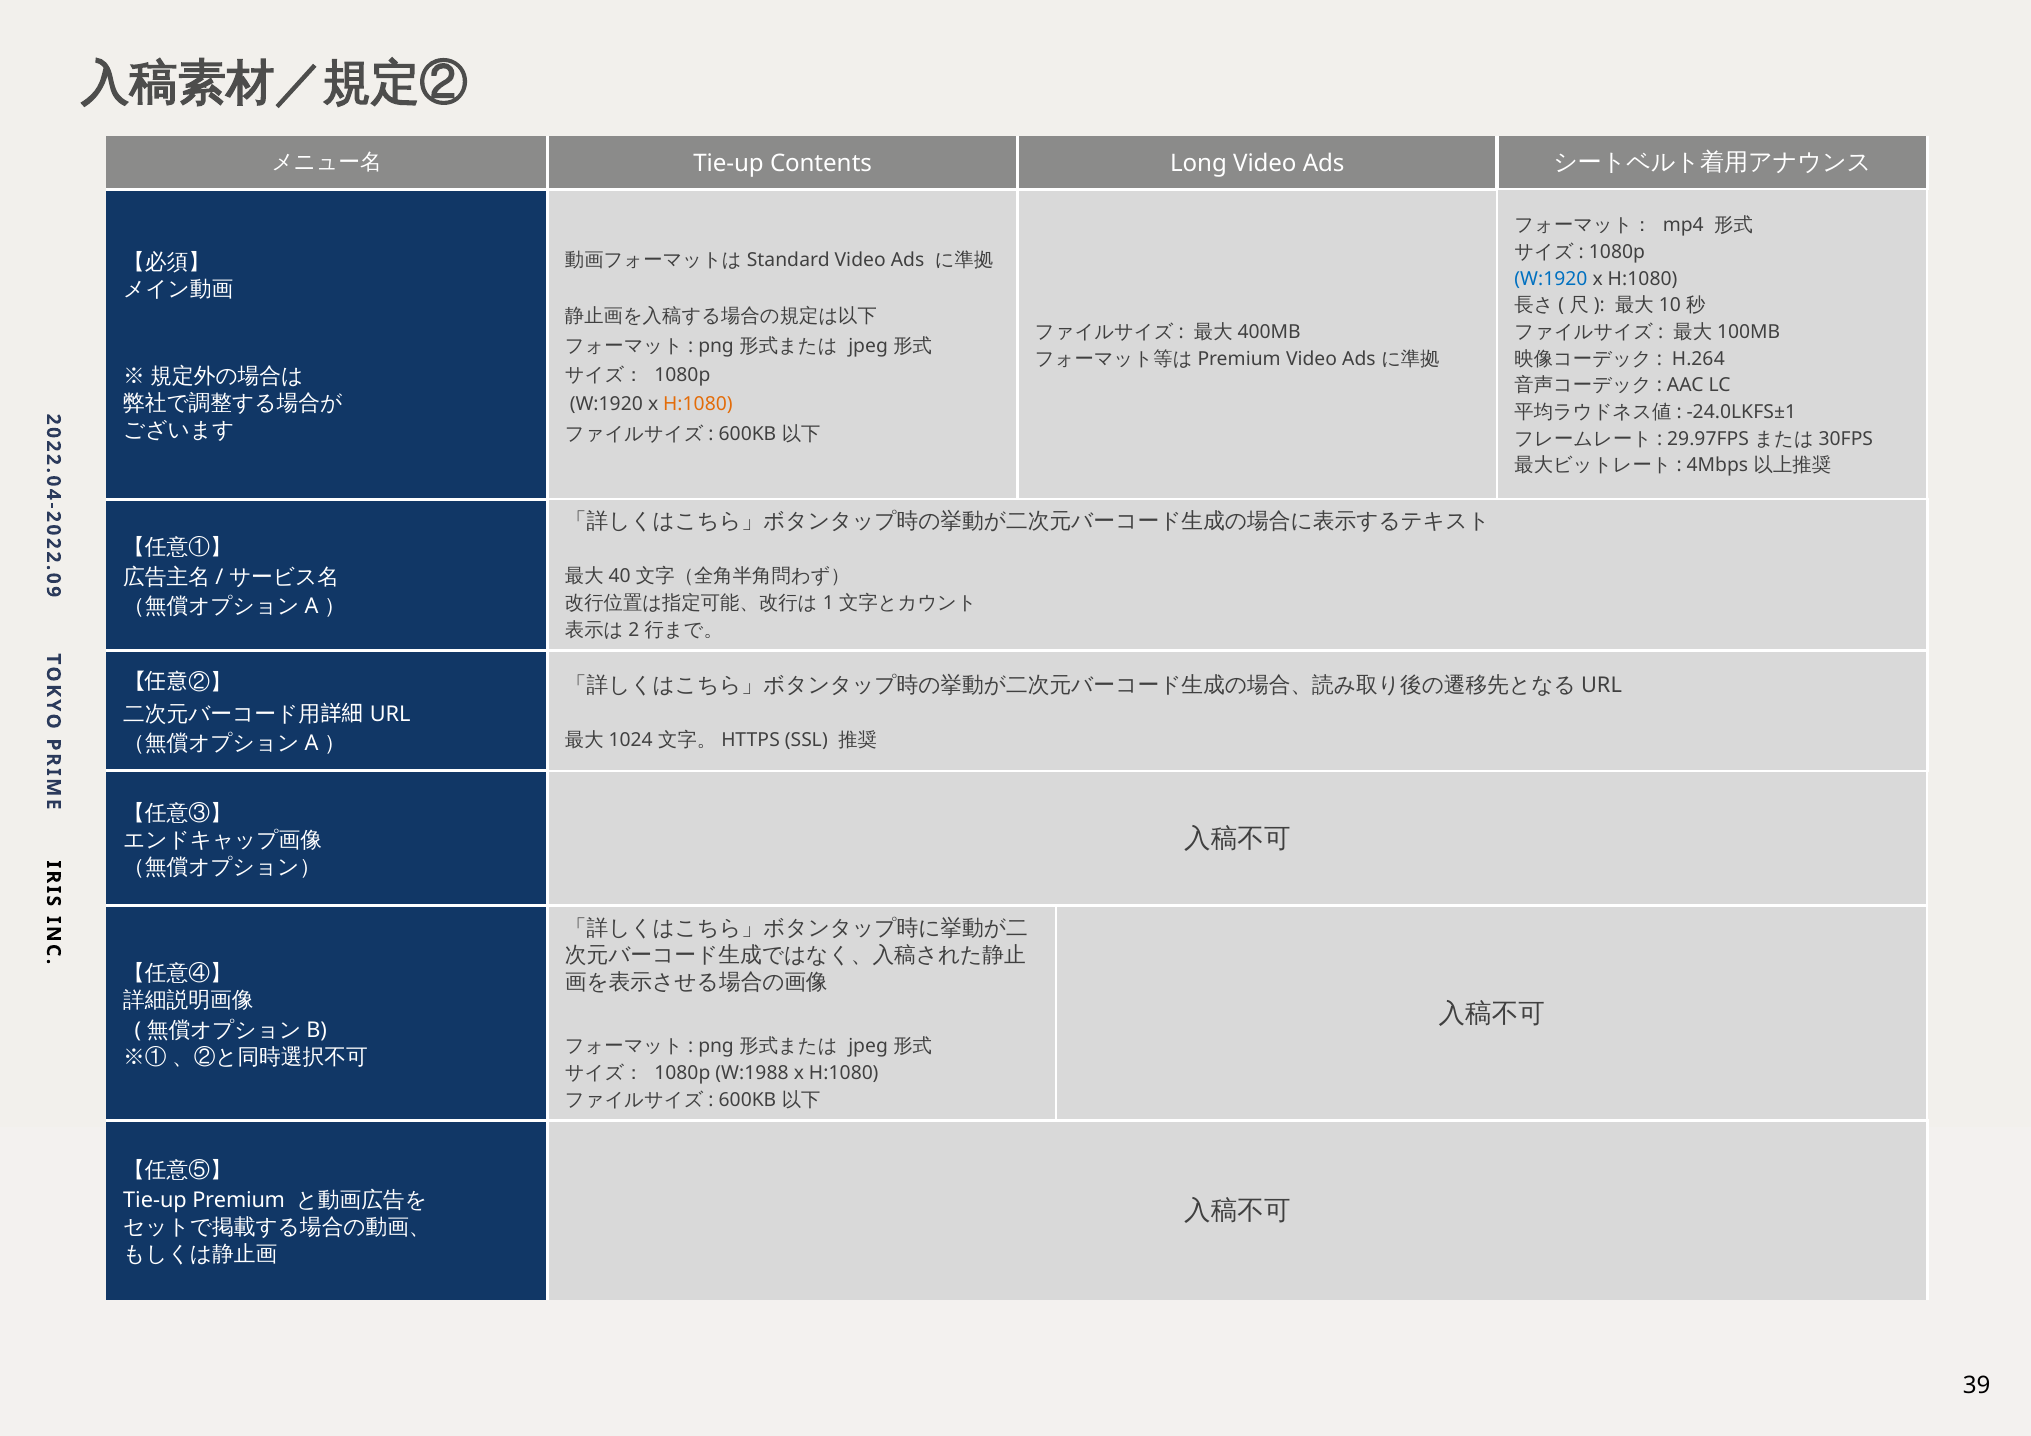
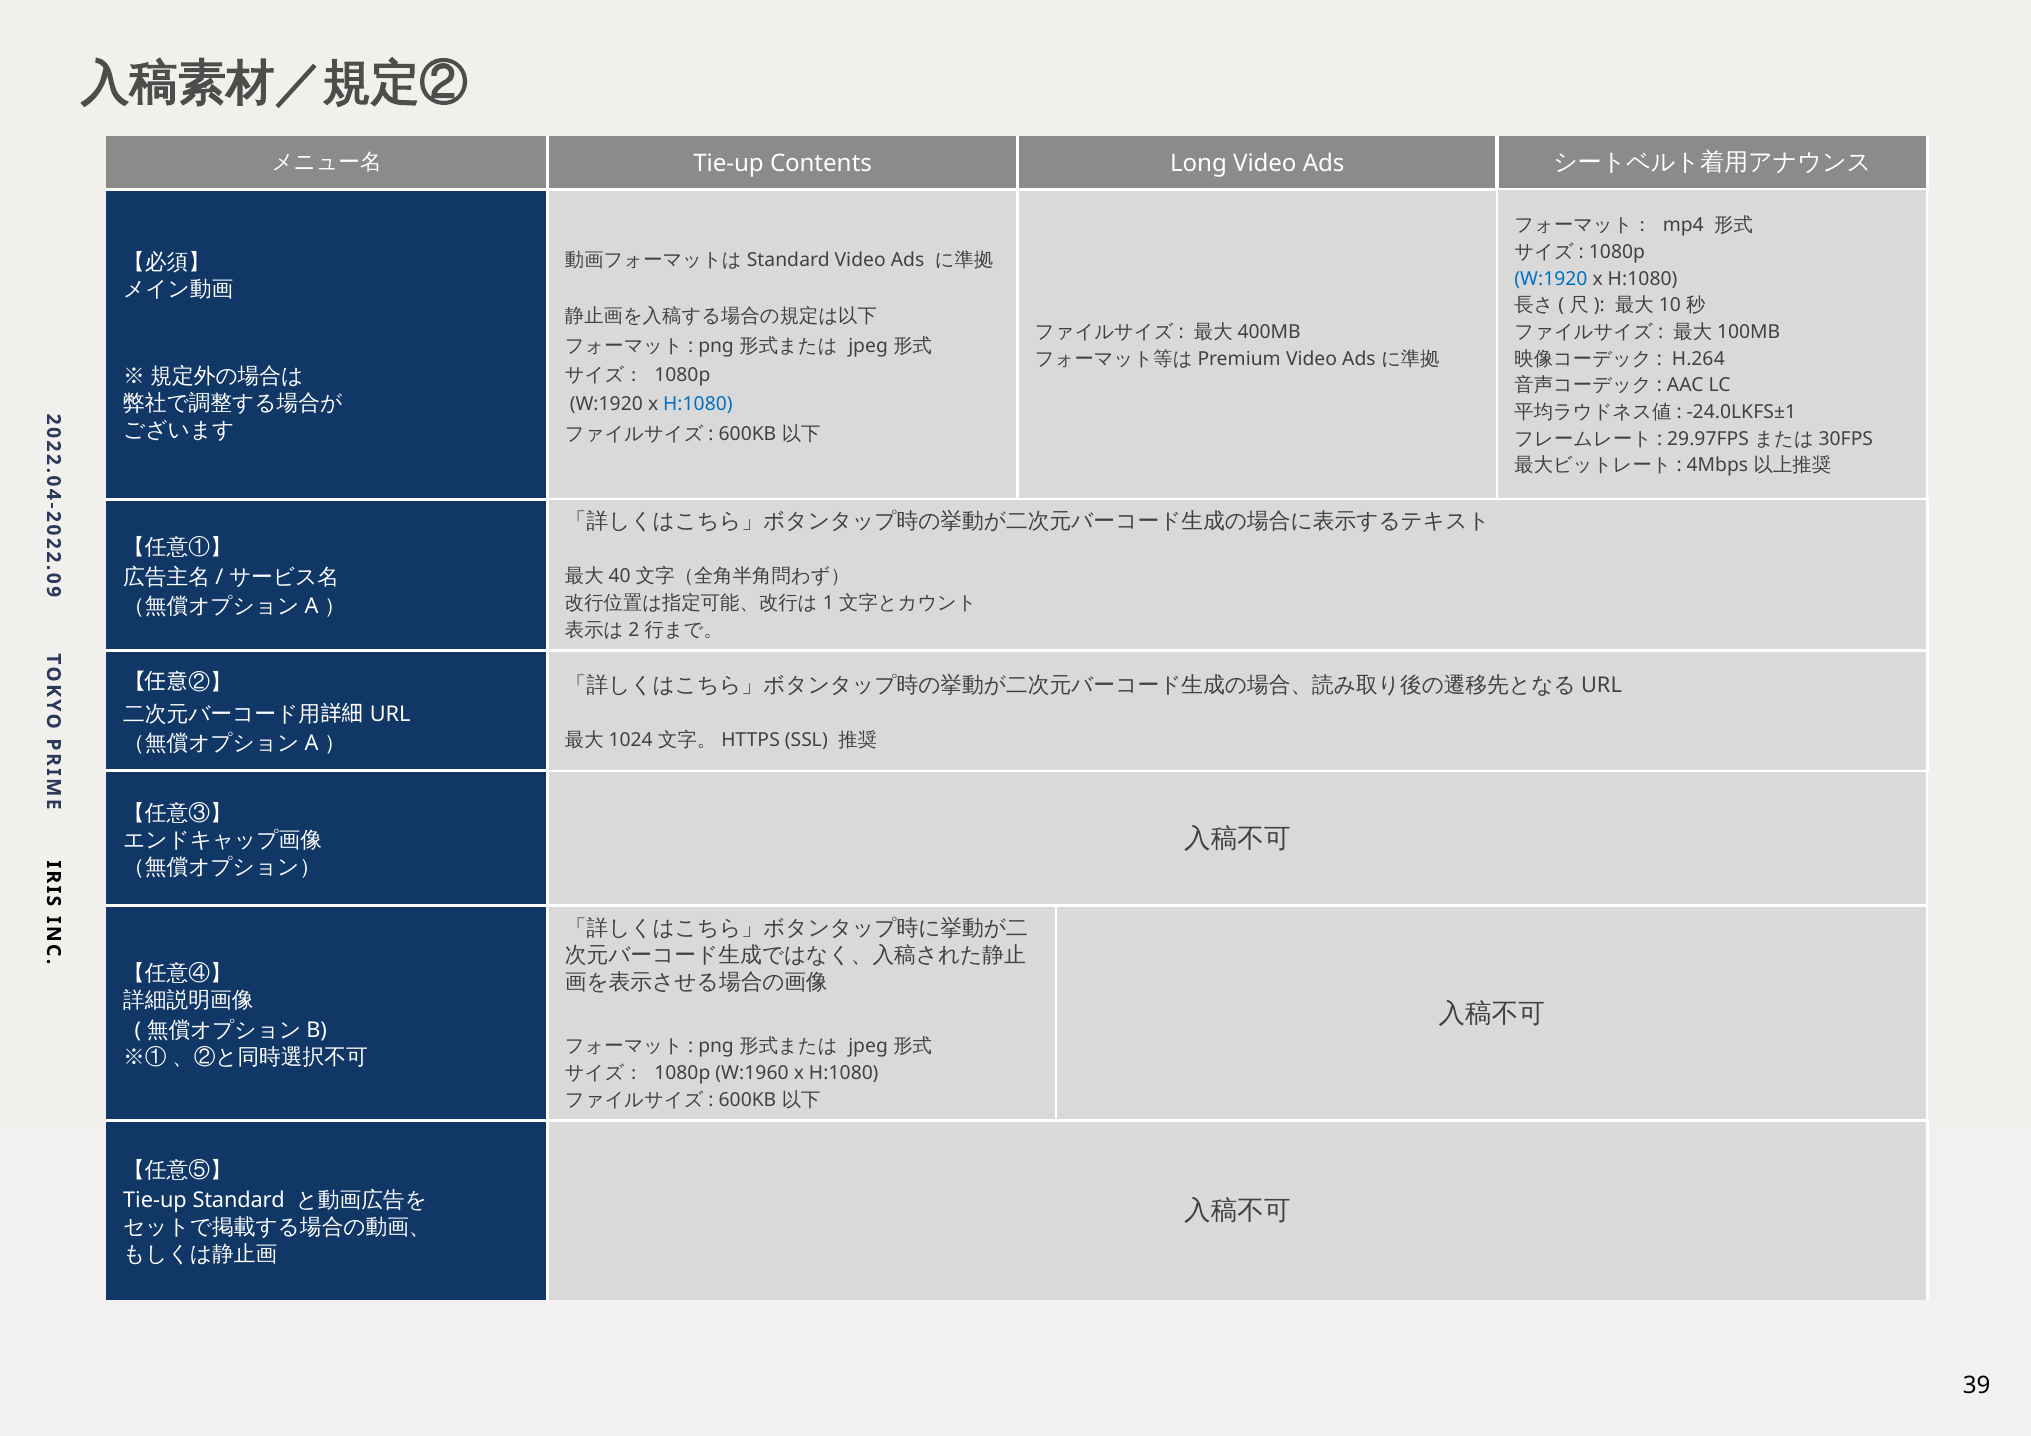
H:1080 at (698, 404) colour: orange -> blue
W:1988: W:1988 -> W:1960
Tie-up Premium: Premium -> Standard
